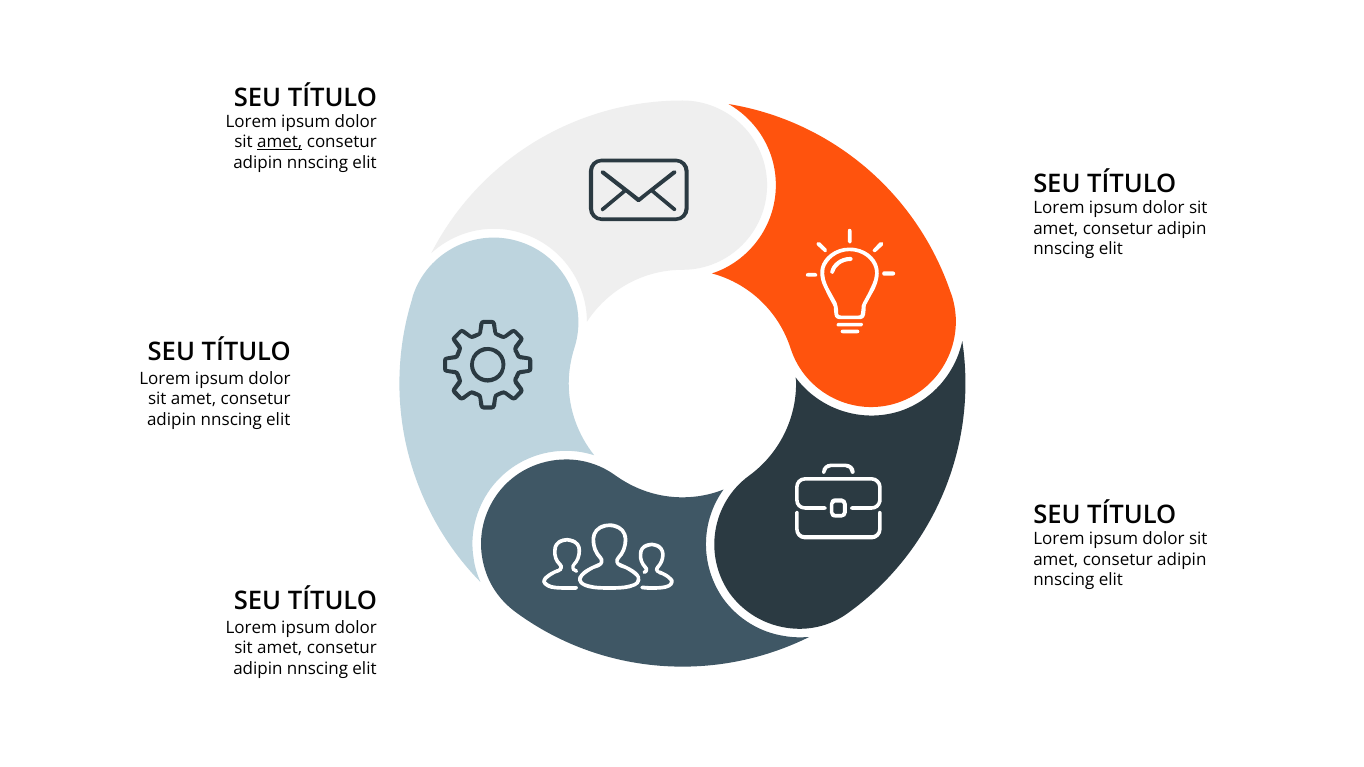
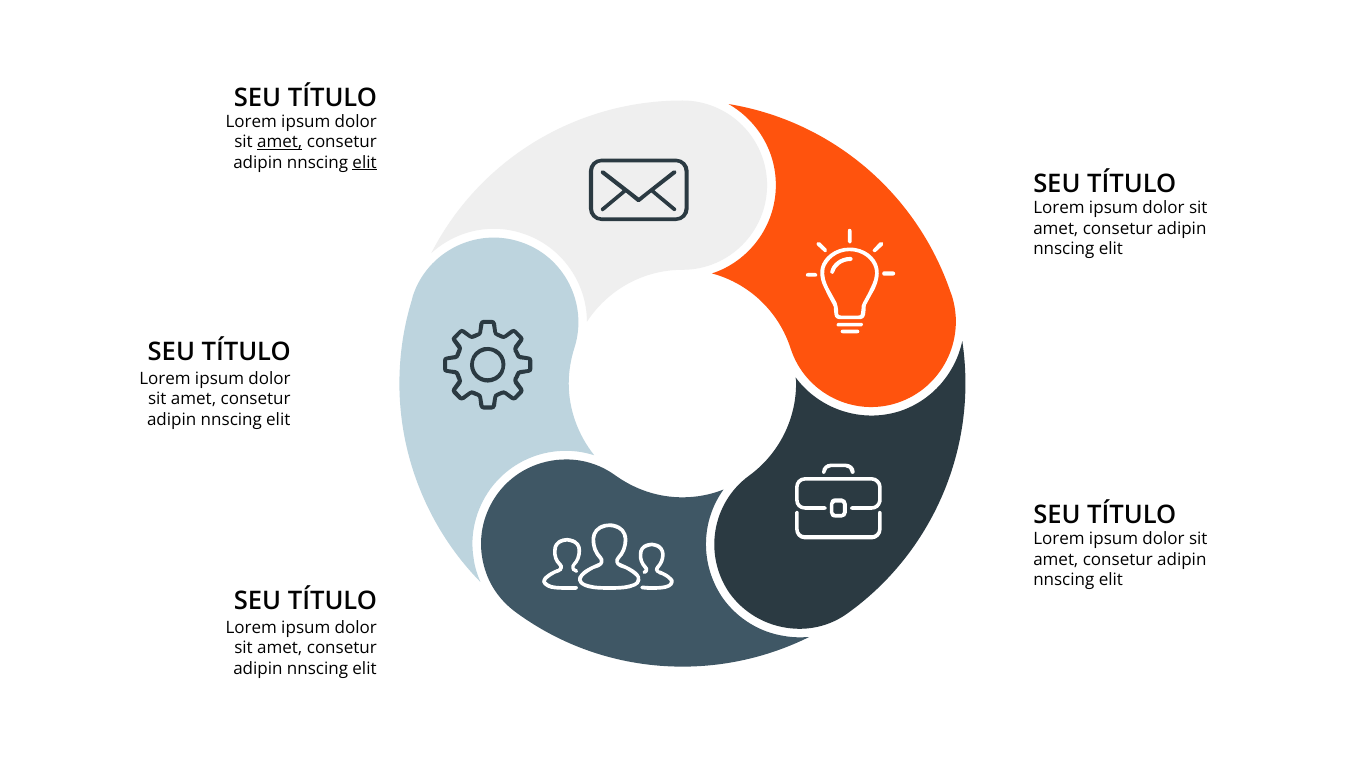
elit at (365, 162) underline: none -> present
